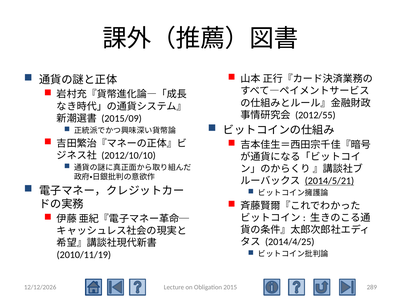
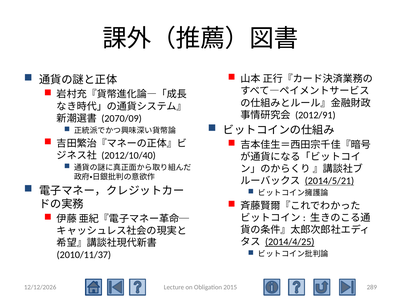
2012/55: 2012/55 -> 2012/91
2015/09: 2015/09 -> 2070/09
2012/10/10: 2012/10/10 -> 2012/10/40
2014/4/25 underline: none -> present
2010/11/19: 2010/11/19 -> 2010/11/37
